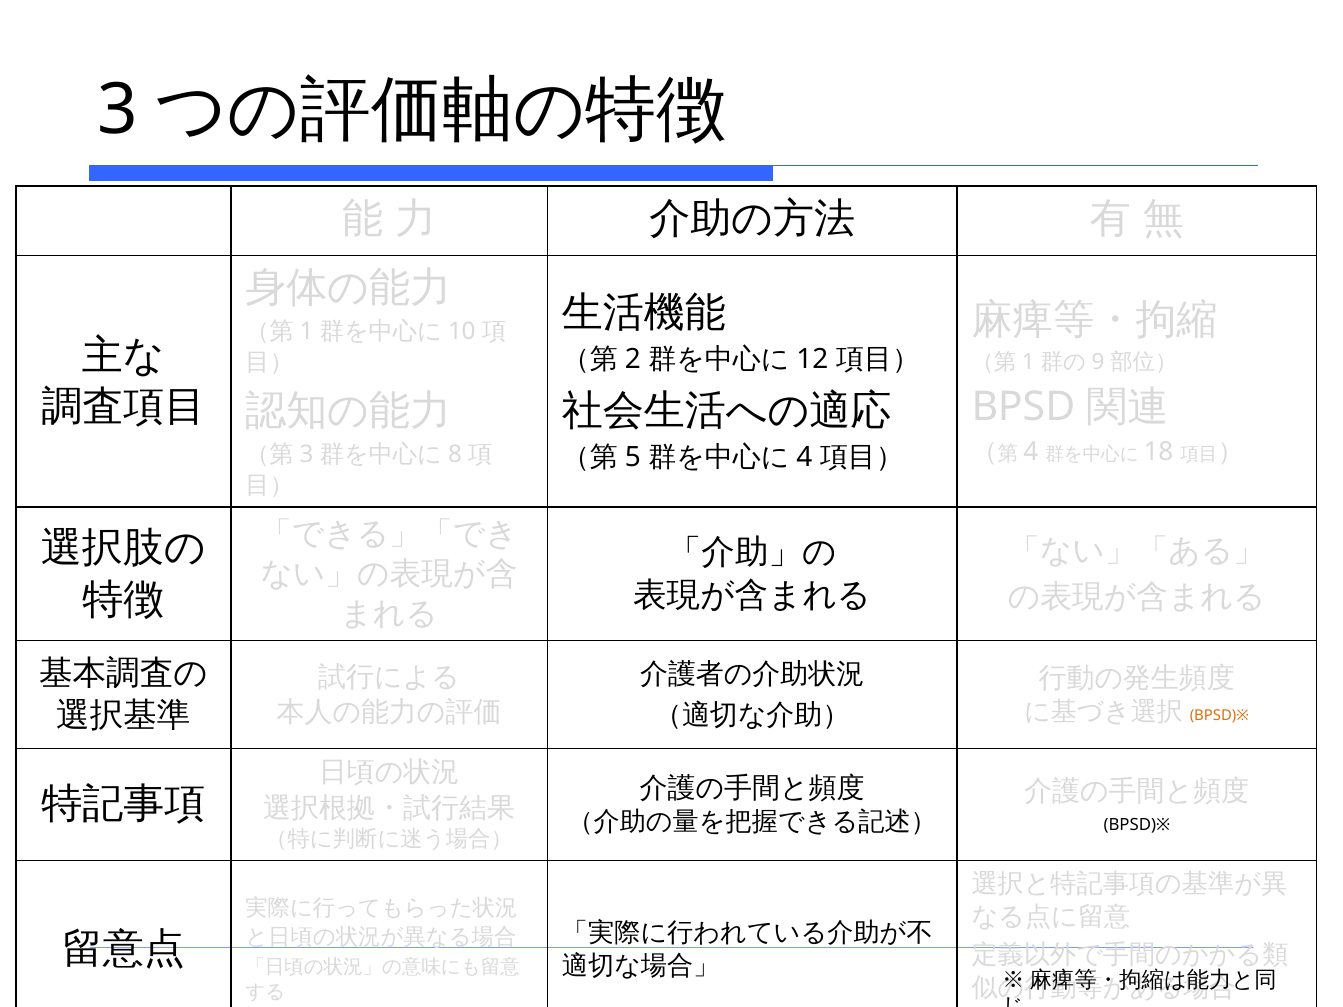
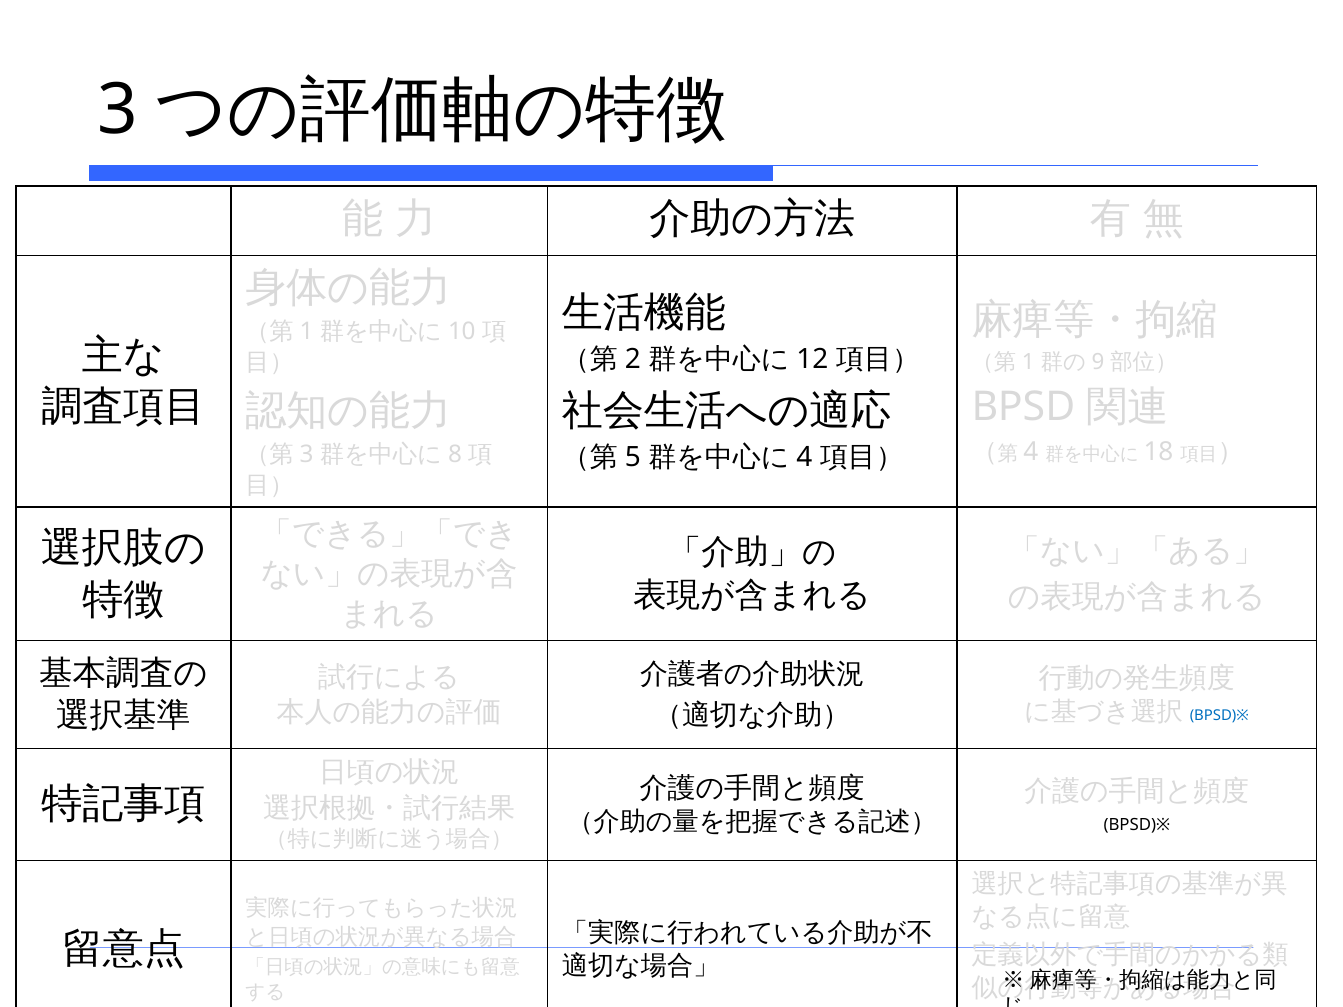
BPSD)※ at (1219, 716) colour: orange -> blue
